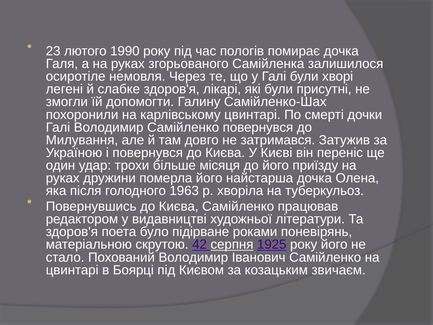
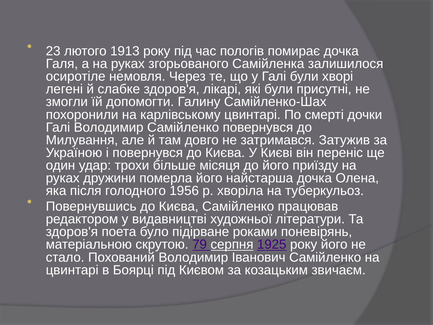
1990: 1990 -> 1913
1963: 1963 -> 1956
42: 42 -> 79
